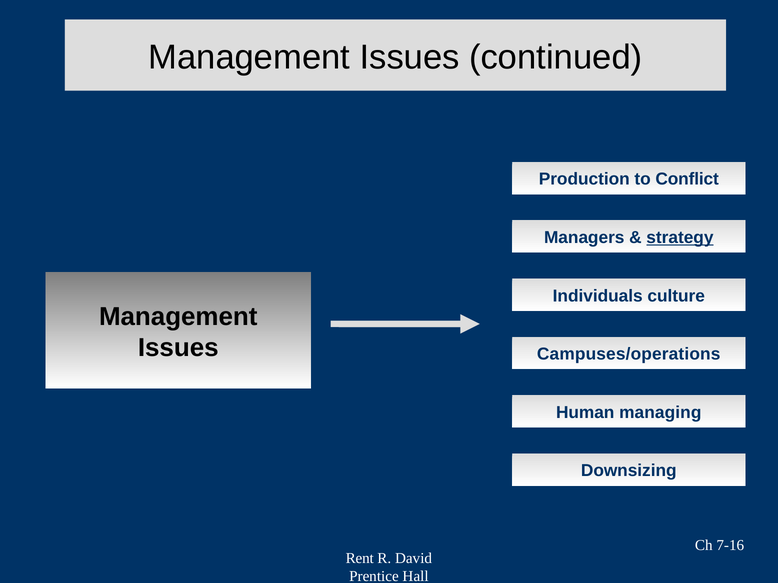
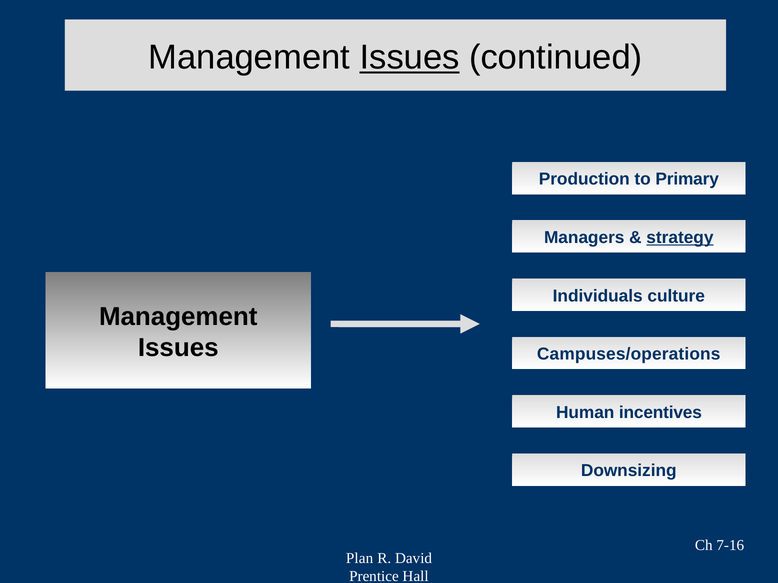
Issues at (410, 58) underline: none -> present
Conflict: Conflict -> Primary
managing: managing -> incentives
Rent: Rent -> Plan
